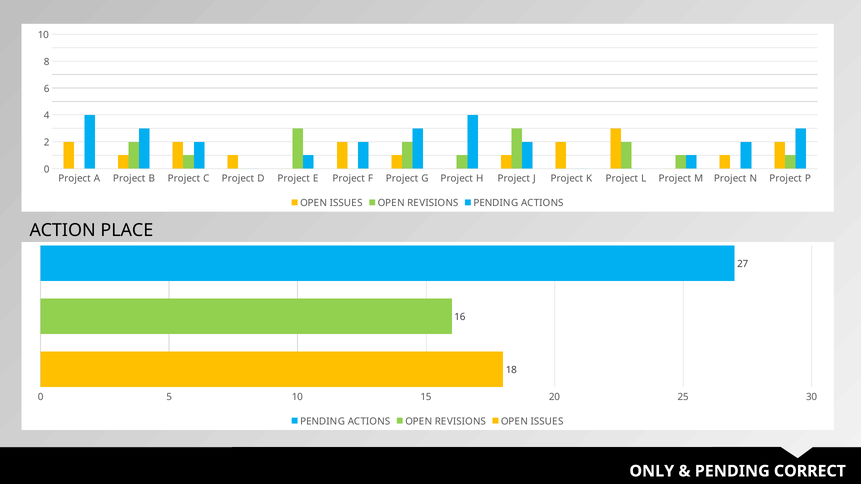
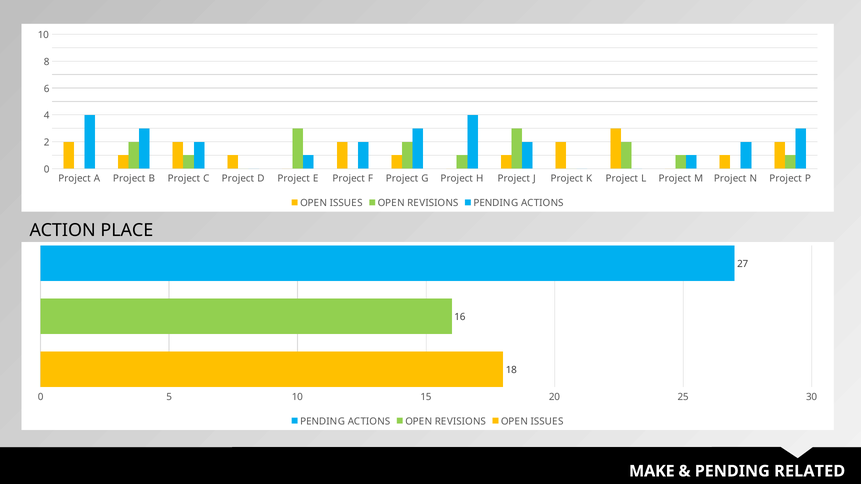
ONLY: ONLY -> MAKE
CORRECT: CORRECT -> RELATED
